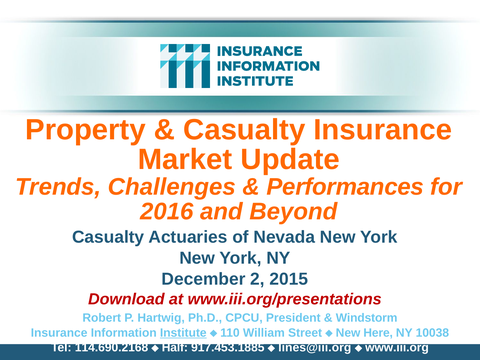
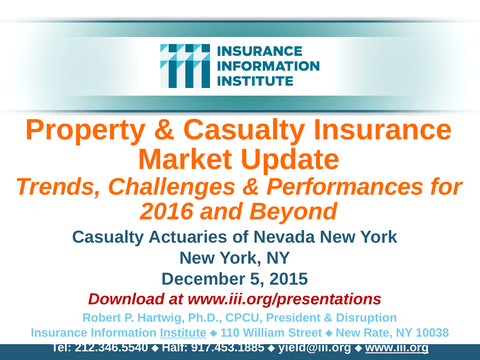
2: 2 -> 5
Windstorm: Windstorm -> Disruption
Here: Here -> Rate
114.690.2168: 114.690.2168 -> 212.346.5540
lines@iii.org: lines@iii.org -> yield@iii.org
www.iii.org underline: none -> present
